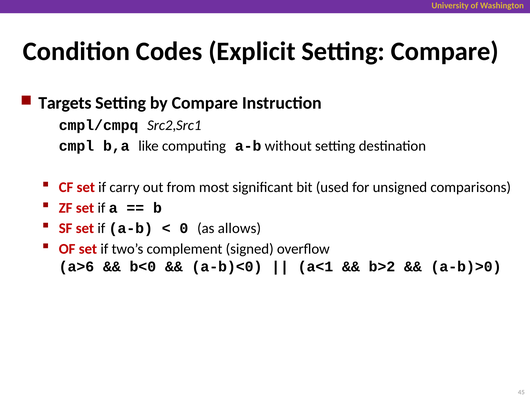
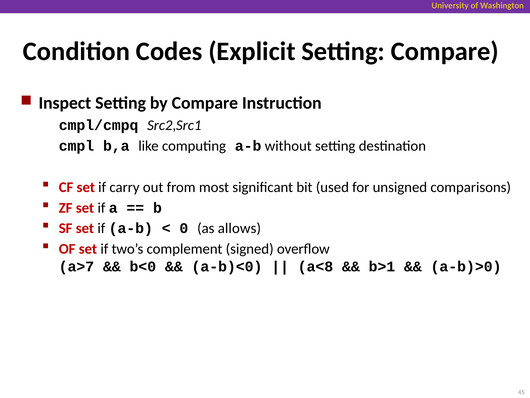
Targets: Targets -> Inspect
a>6: a>6 -> a>7
a<1: a<1 -> a<8
b>2: b>2 -> b>1
